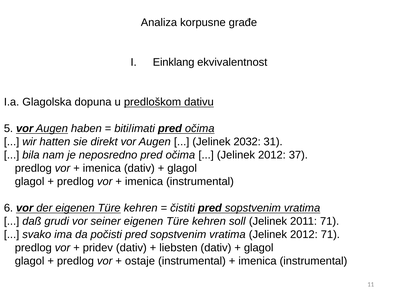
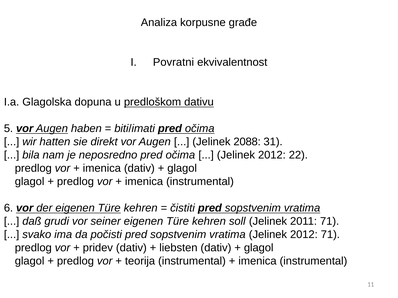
Einklang: Einklang -> Povratni
2032: 2032 -> 2088
37: 37 -> 22
ostaje: ostaje -> teorija
